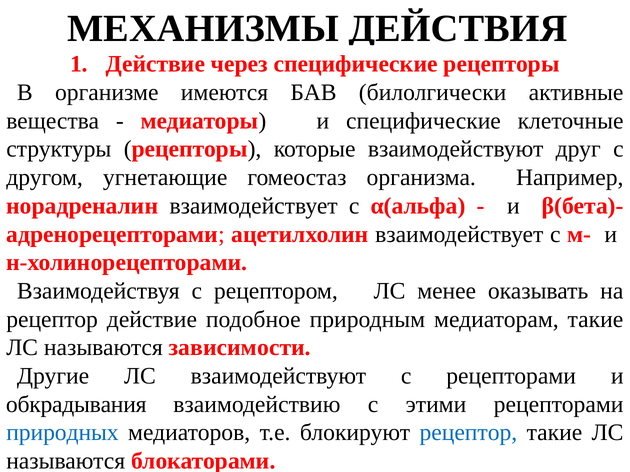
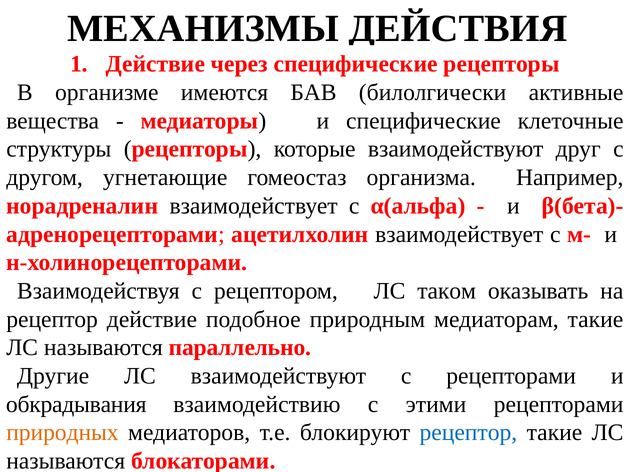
менее: менее -> таком
зависимости: зависимости -> параллельно
природных colour: blue -> orange
